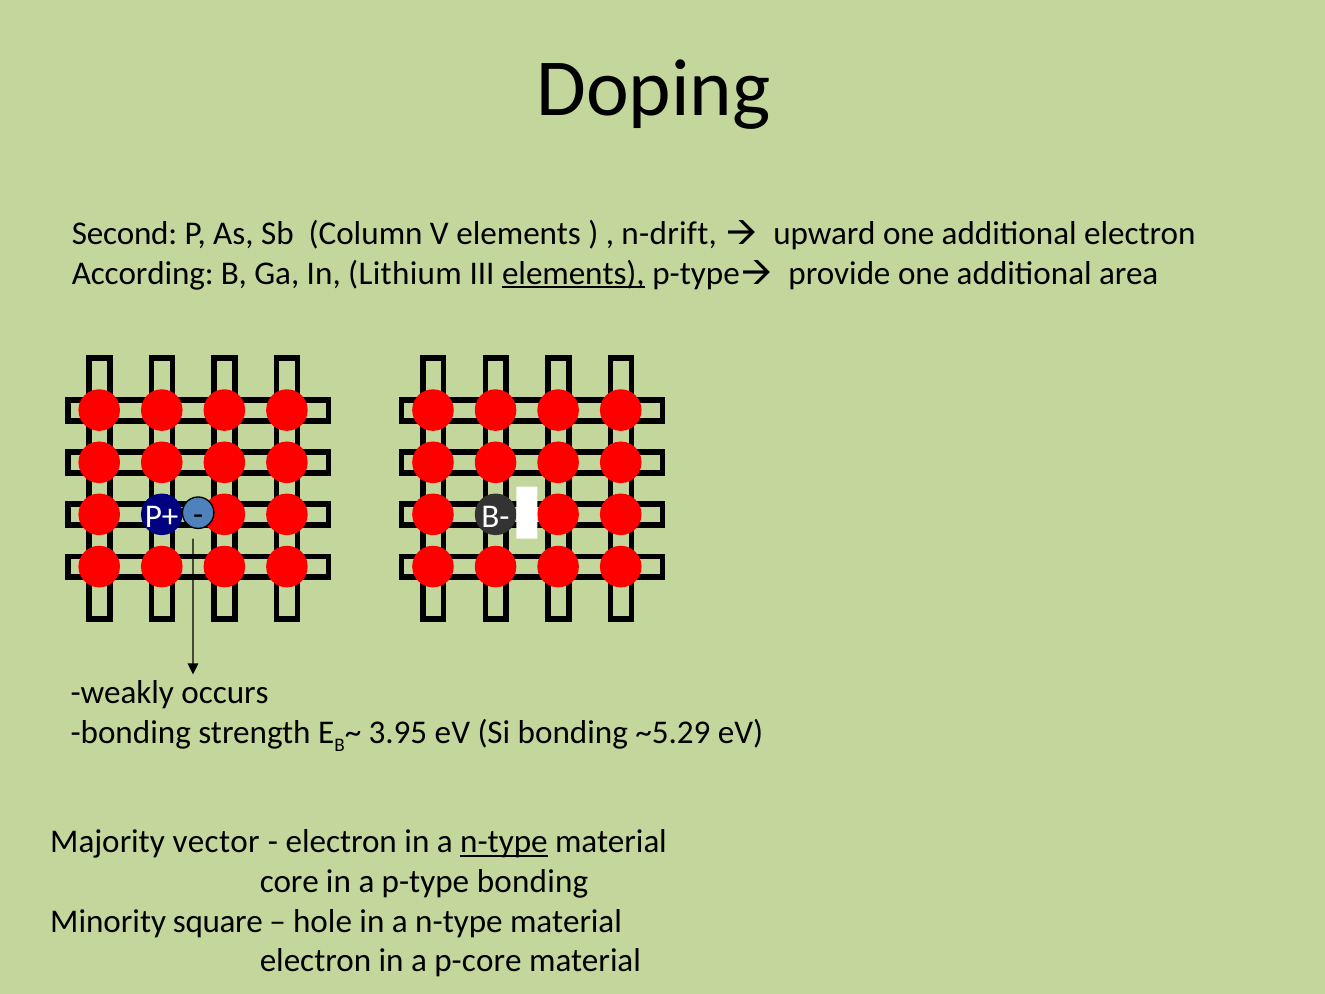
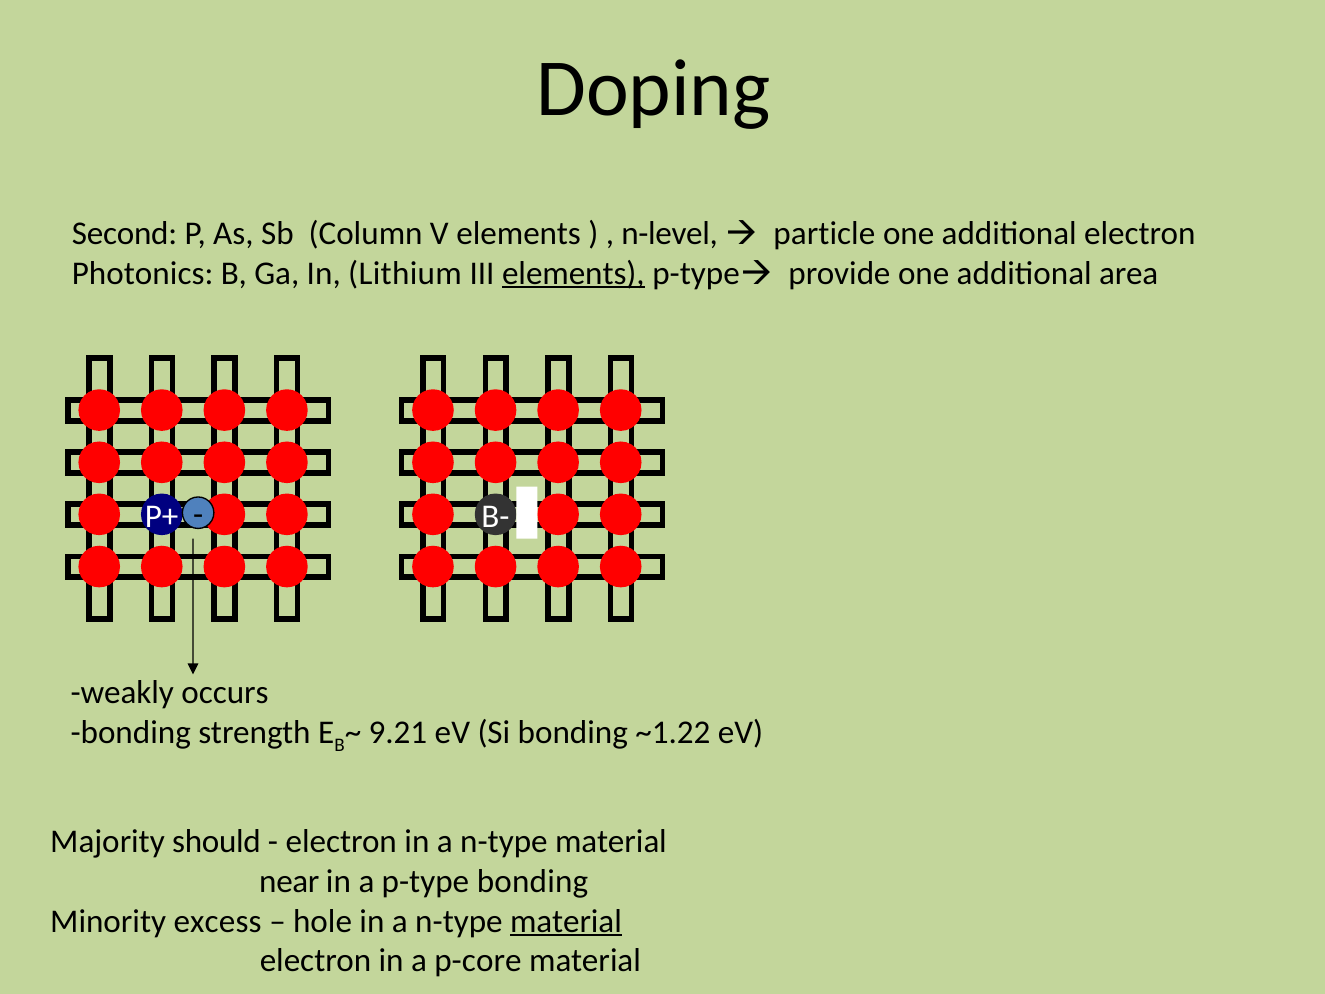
n-drift: n-drift -> n-level
upward: upward -> particle
According: According -> Photonics
3.95: 3.95 -> 9.21
~5.29: ~5.29 -> ~1.22
vector: vector -> should
n-type at (504, 841) underline: present -> none
core: core -> near
square: square -> excess
material at (566, 921) underline: none -> present
